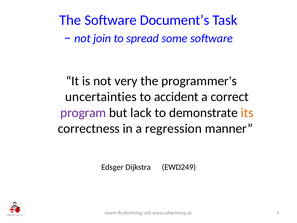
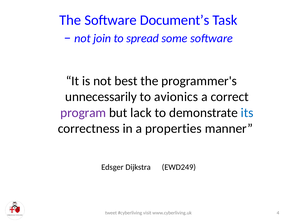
very: very -> best
uncertainties: uncertainties -> unnecessarily
accident: accident -> avionics
its colour: orange -> blue
regression: regression -> properties
